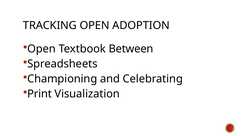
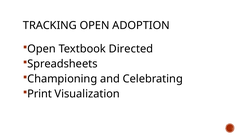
Between: Between -> Directed
